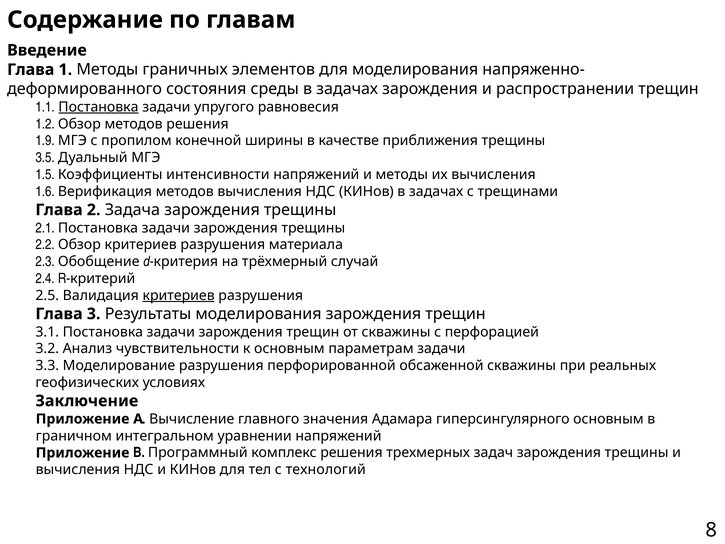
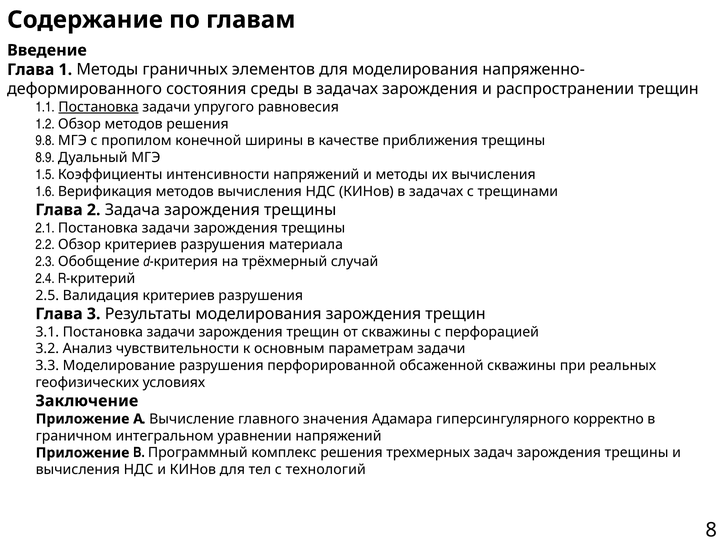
1.9: 1.9 -> 9.8
3.5: 3.5 -> 8.9
критериев at (179, 295) underline: present -> none
гиперсингулярного основным: основным -> корректно
